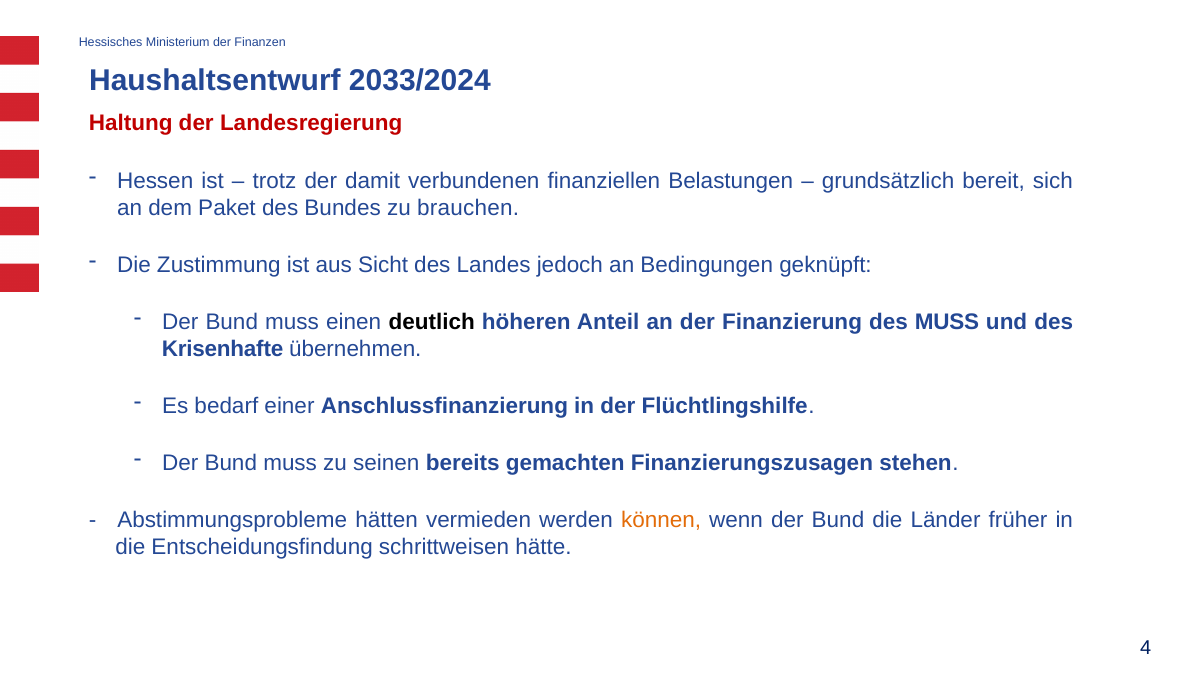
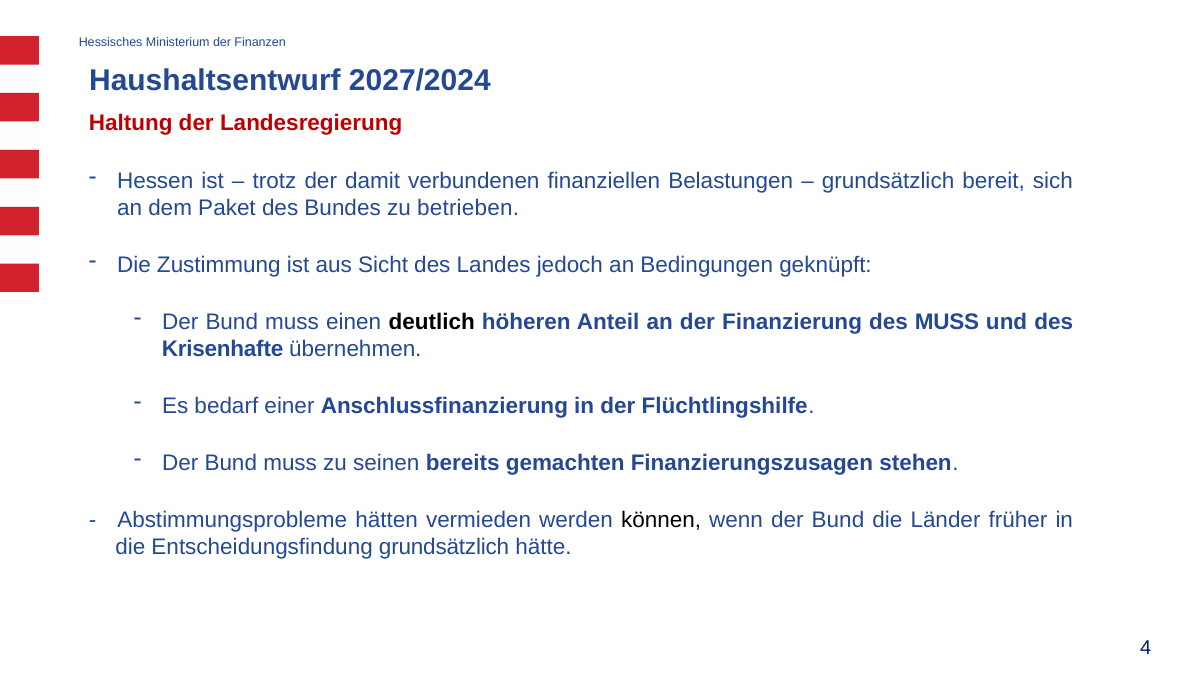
2033/2024: 2033/2024 -> 2027/2024
brauchen: brauchen -> betrieben
können colour: orange -> black
Entscheidungsfindung schrittweisen: schrittweisen -> grundsätzlich
